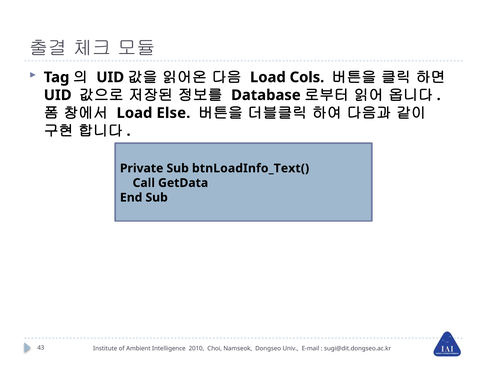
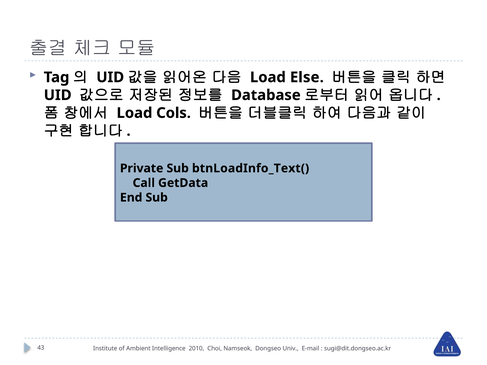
Cols: Cols -> Else
Else: Else -> Cols
